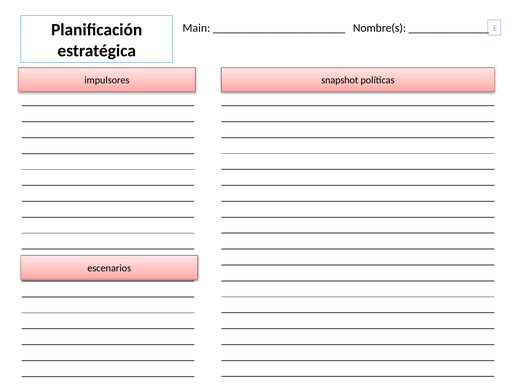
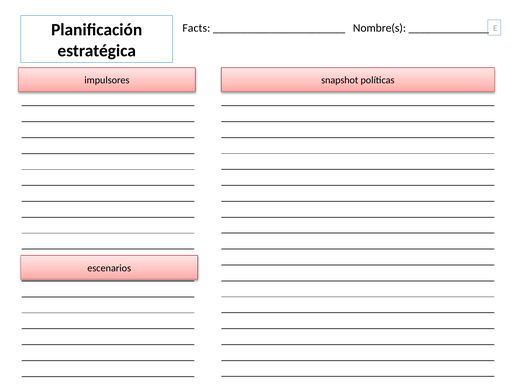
Main: Main -> Facts
